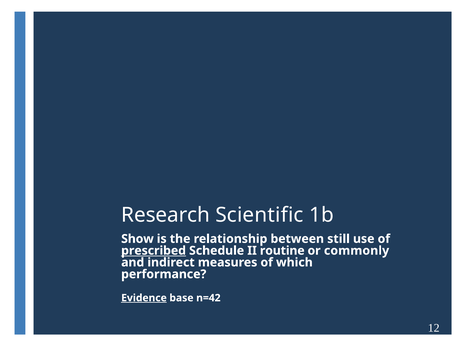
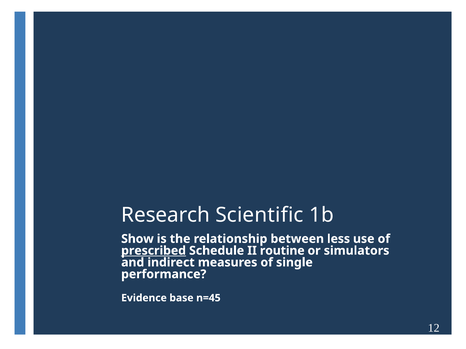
still: still -> less
commonly: commonly -> simulators
which: which -> single
Evidence underline: present -> none
n=42: n=42 -> n=45
